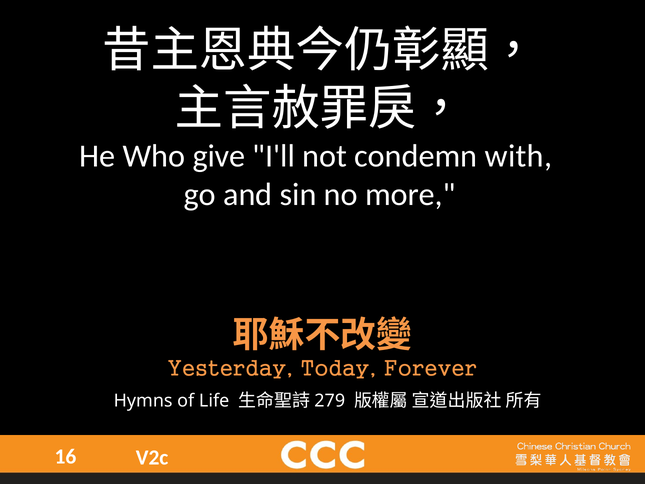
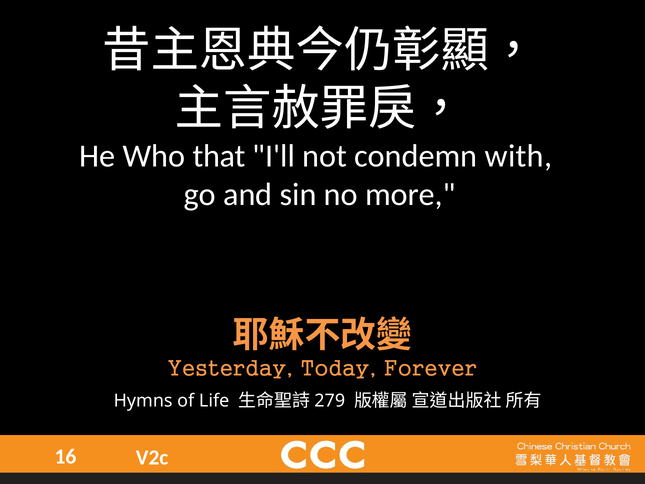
give: give -> that
